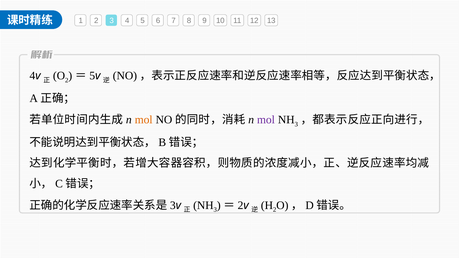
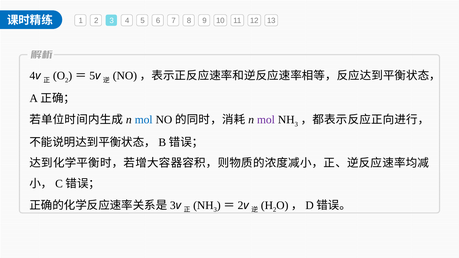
mol at (144, 120) colour: orange -> blue
